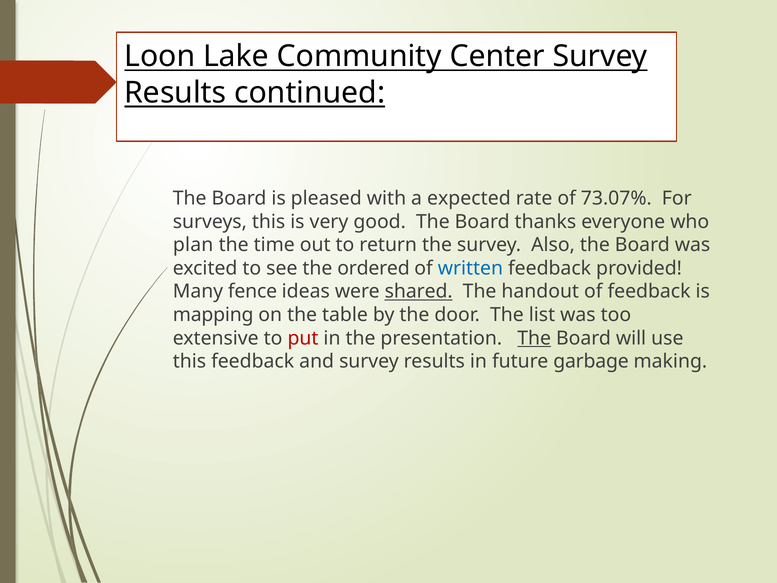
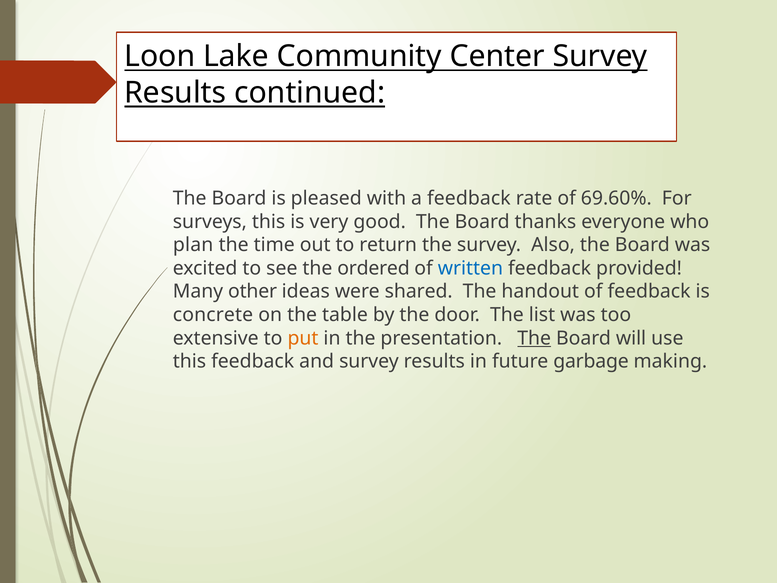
a expected: expected -> feedback
73.07%: 73.07% -> 69.60%
fence: fence -> other
shared underline: present -> none
mapping: mapping -> concrete
put colour: red -> orange
